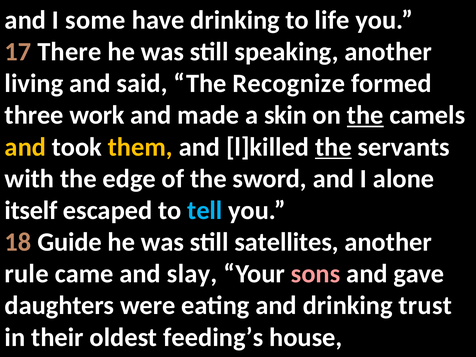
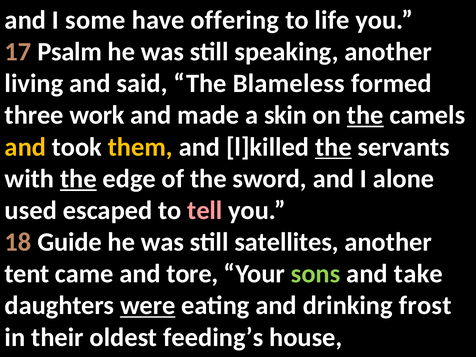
have drinking: drinking -> offering
There: There -> Psalm
Recognize: Recognize -> Blameless
the at (78, 179) underline: none -> present
itself: itself -> used
tell colour: light blue -> pink
rule: rule -> tent
slay: slay -> tore
sons colour: pink -> light green
gave: gave -> take
were underline: none -> present
trust: trust -> frost
